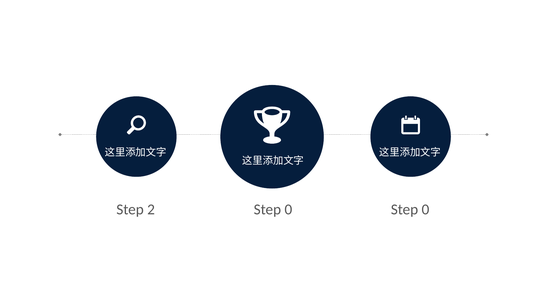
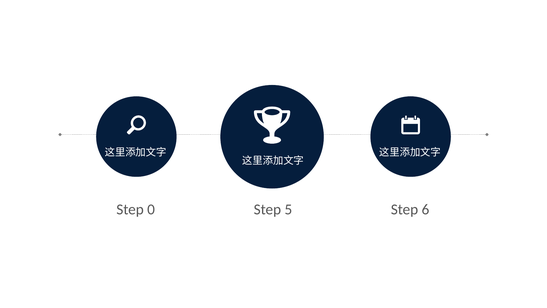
2: 2 -> 0
0 at (288, 209): 0 -> 5
0 at (425, 209): 0 -> 6
